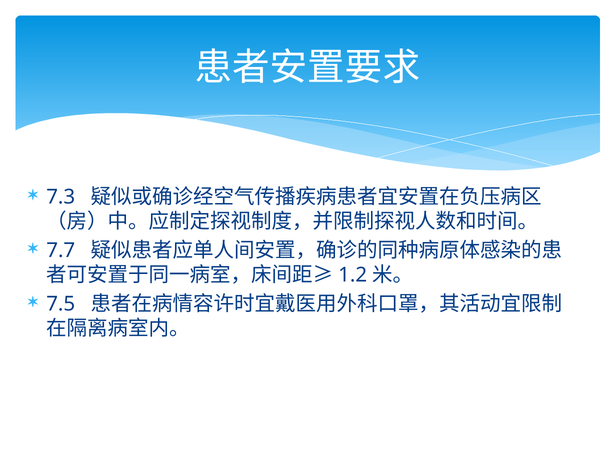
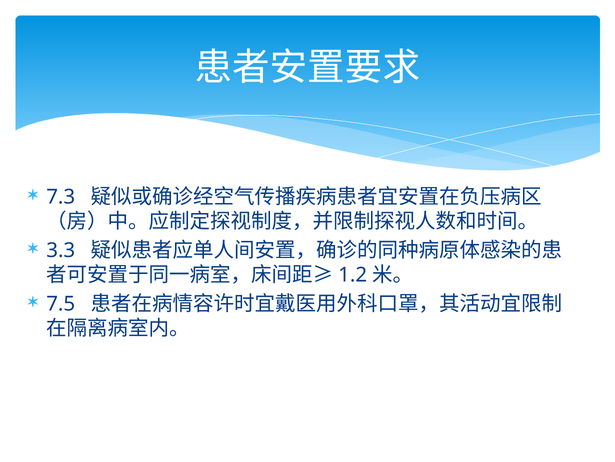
7.7: 7.7 -> 3.3
